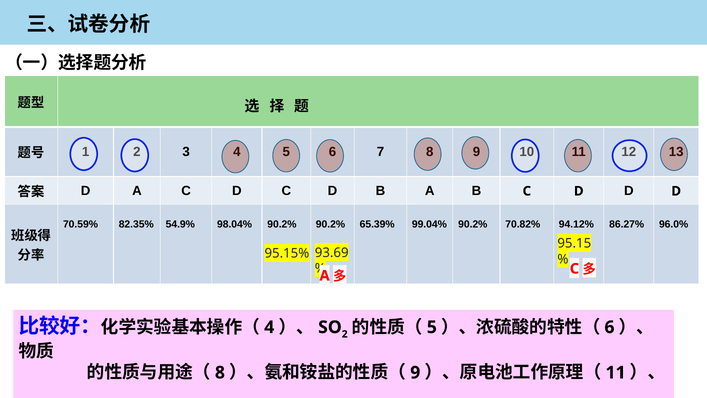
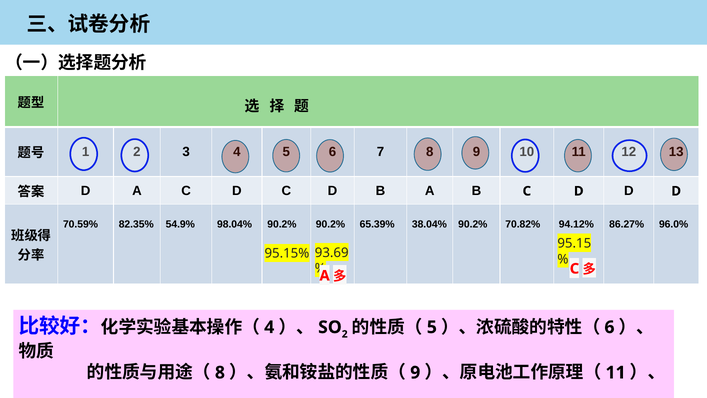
99.04%: 99.04% -> 38.04%
